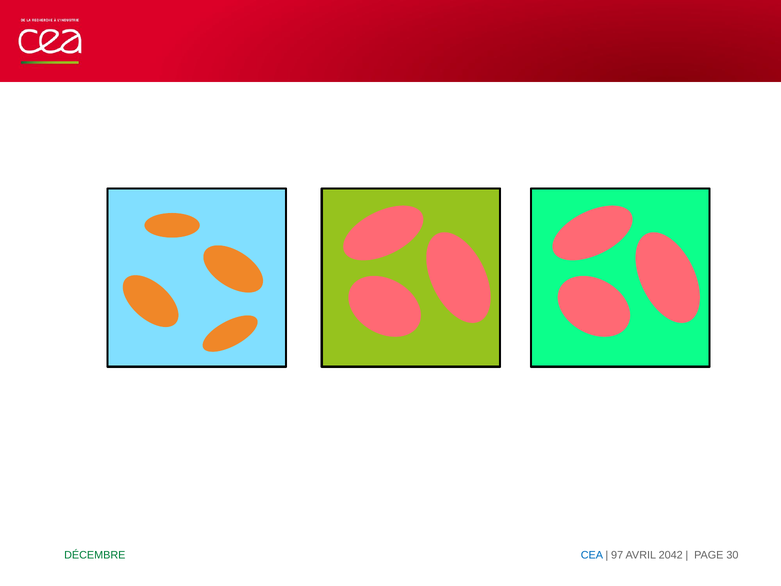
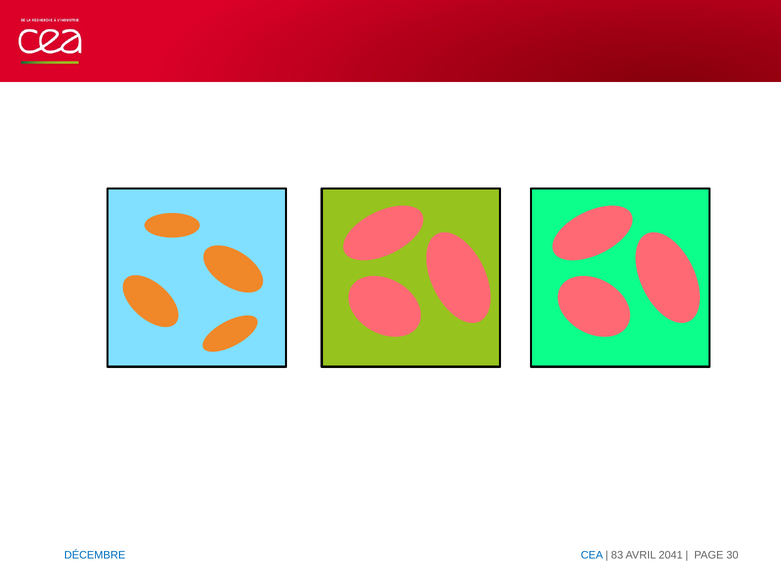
DÉCEMBRE colour: green -> blue
97: 97 -> 83
2042: 2042 -> 2041
